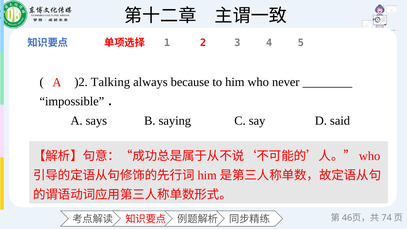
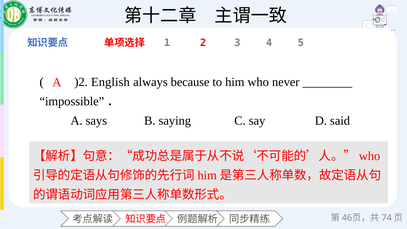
Talking: Talking -> English
